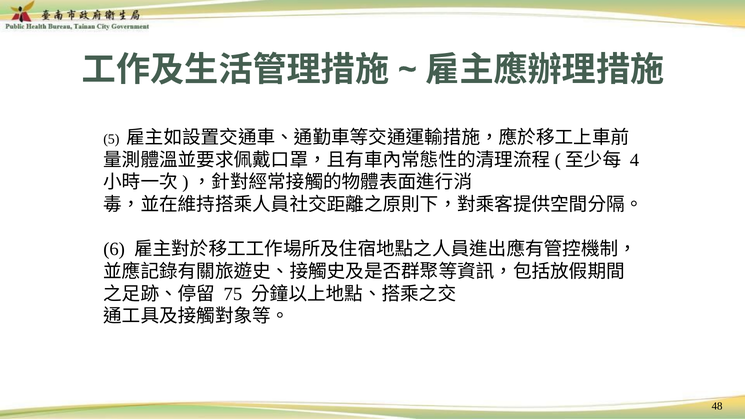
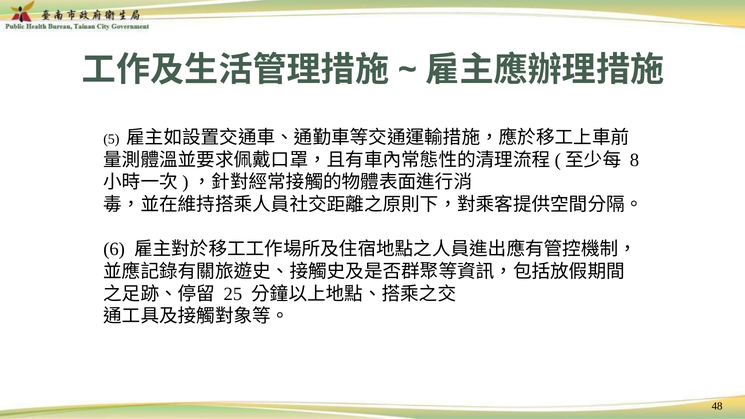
4: 4 -> 8
75: 75 -> 25
